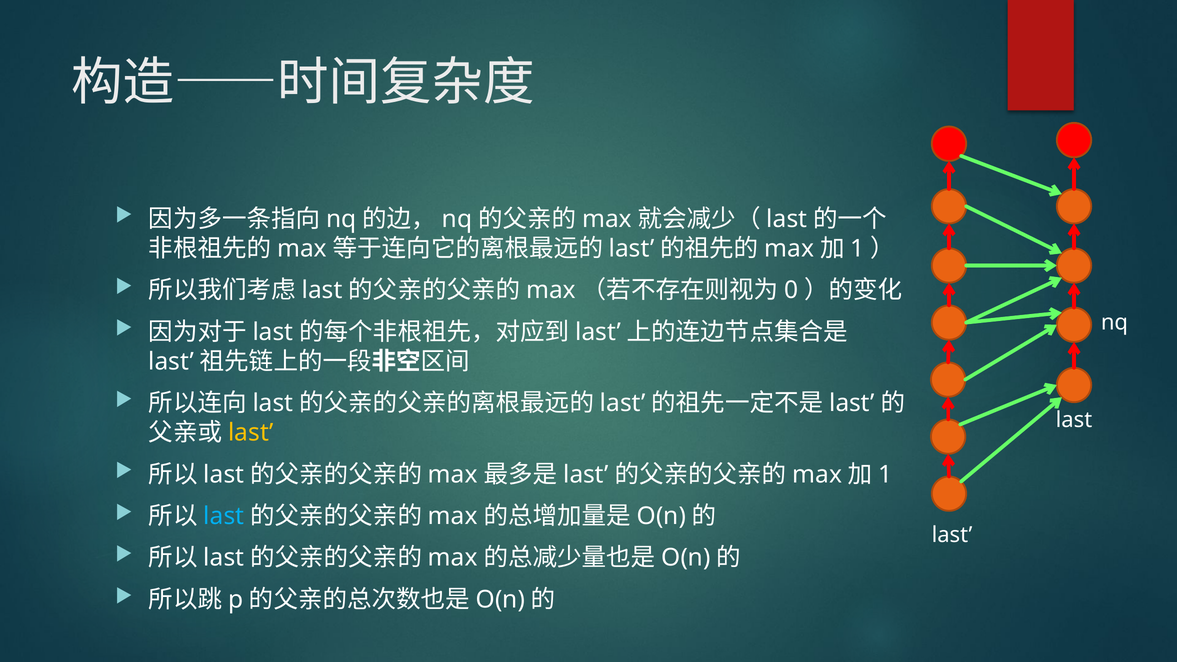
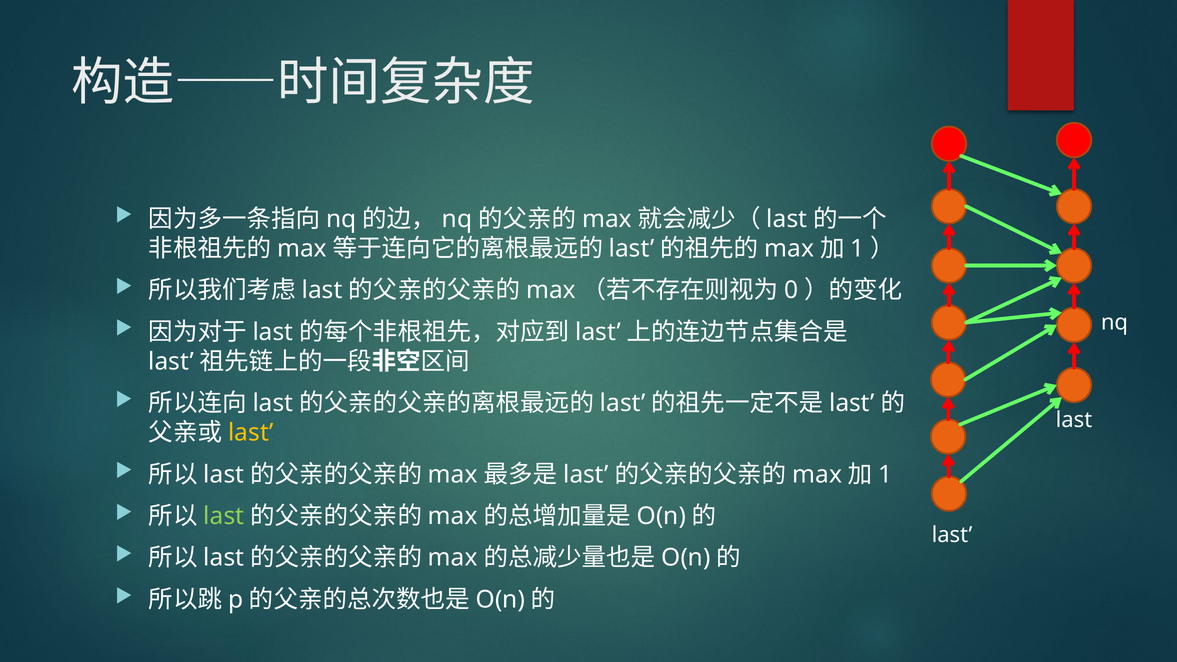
last at (224, 516) colour: light blue -> light green
